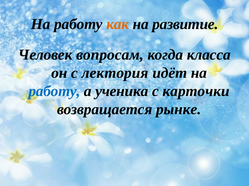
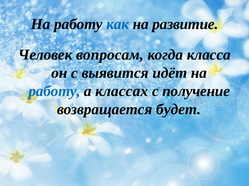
как colour: orange -> blue
лектория: лектория -> выявится
ученика: ученика -> классах
карточки: карточки -> получение
рынке: рынке -> будет
